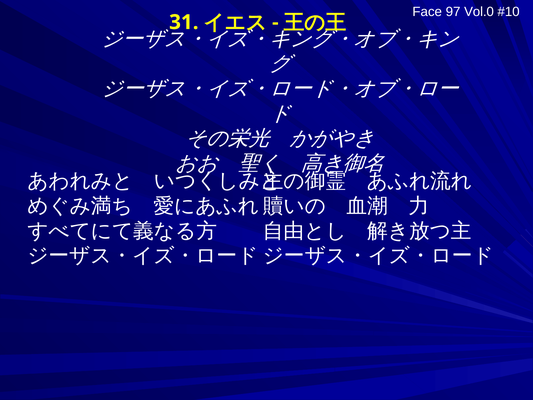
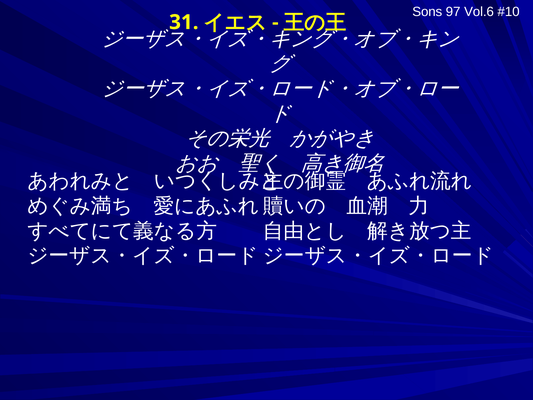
Face: Face -> Sons
Vol.0: Vol.0 -> Vol.6
